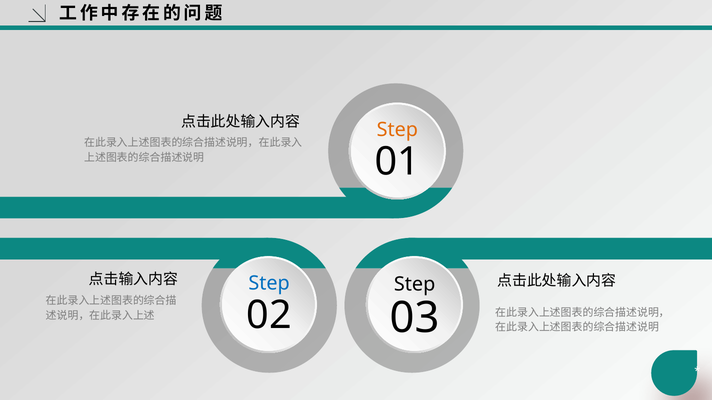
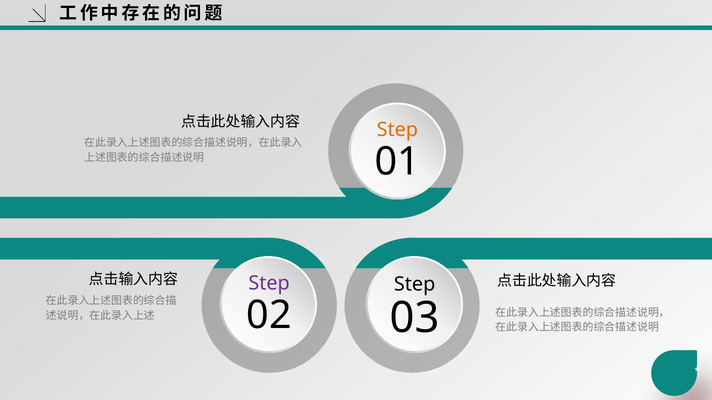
Step at (269, 284) colour: blue -> purple
